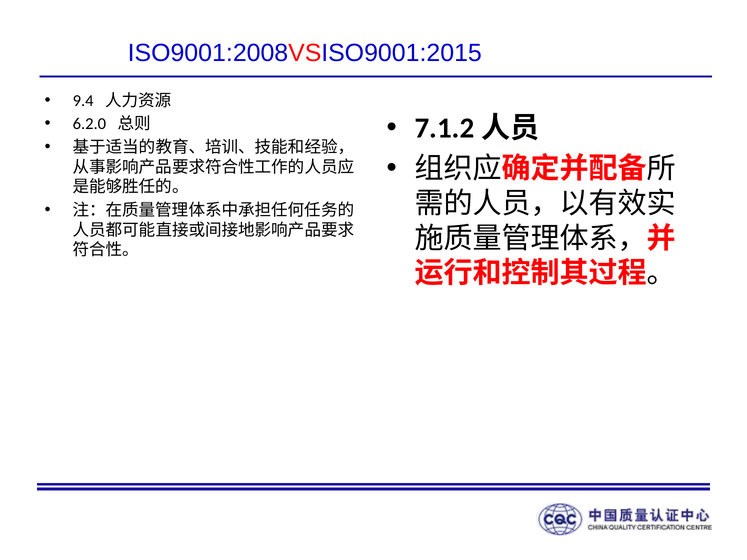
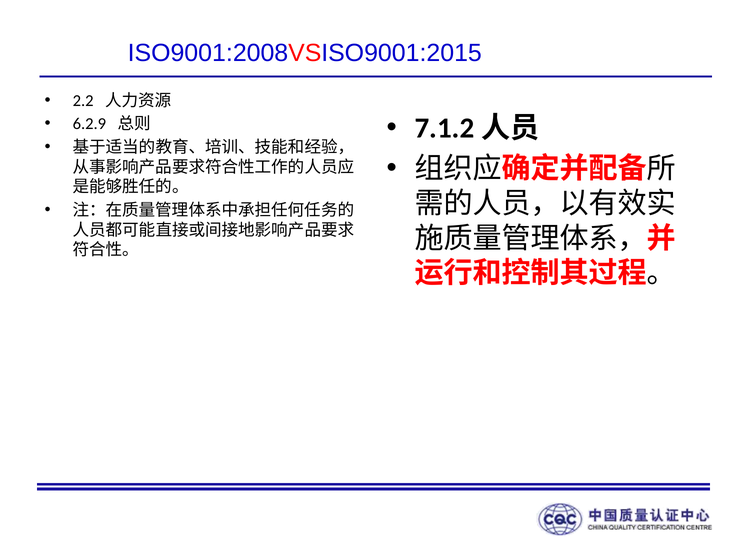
9.4: 9.4 -> 2.2
6.2.0: 6.2.0 -> 6.2.9
